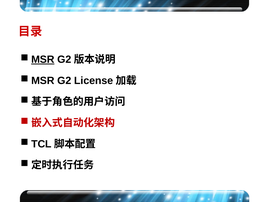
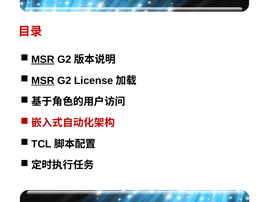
MSR at (43, 81) underline: none -> present
